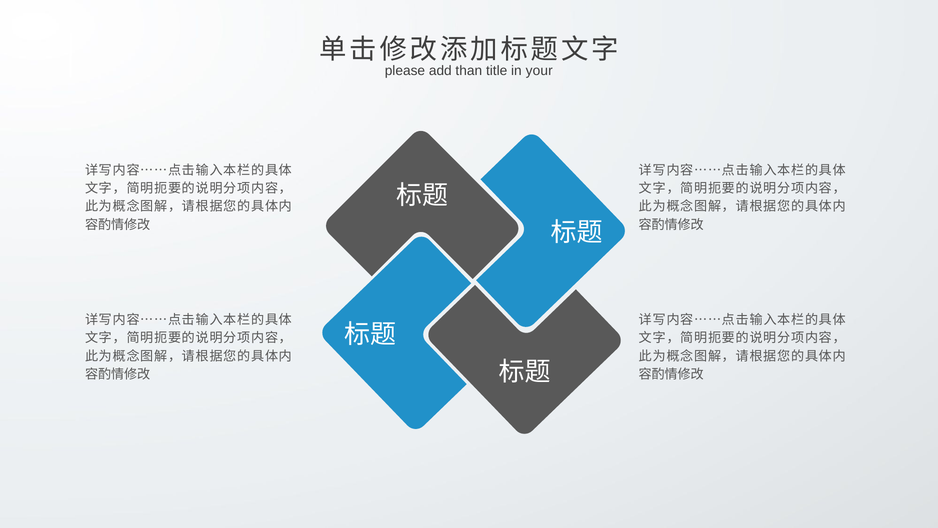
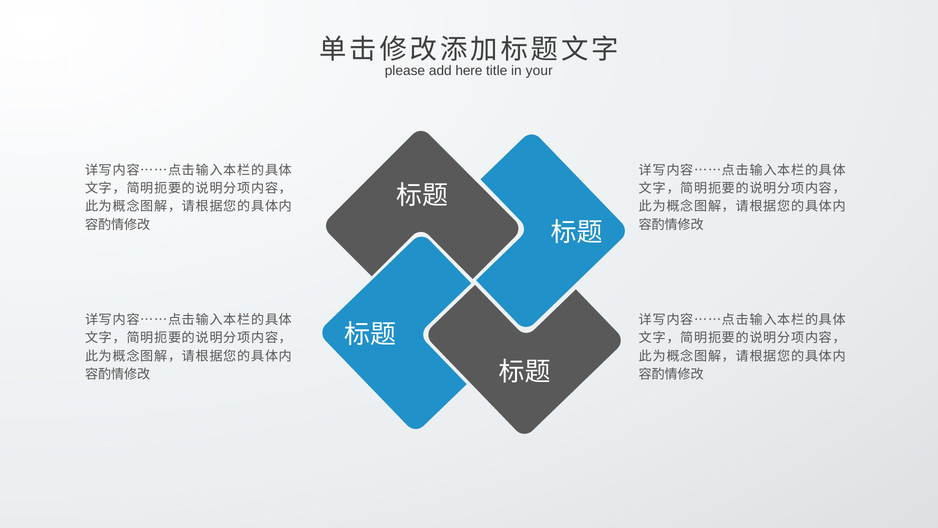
than: than -> here
